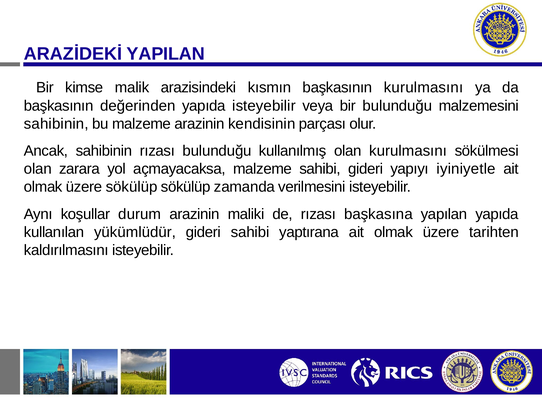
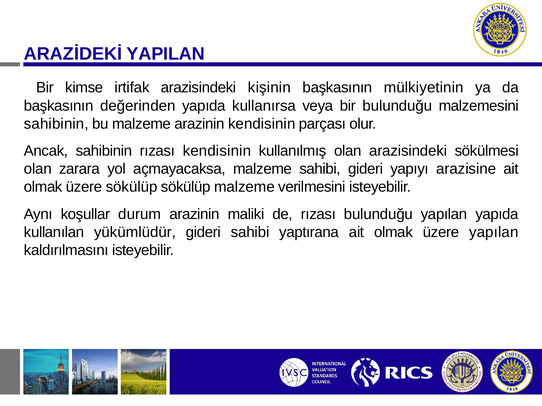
malik: malik -> irtifak
kısmın: kısmın -> kişinin
başkasının kurulmasını: kurulmasını -> mülkiyetinin
yapıda isteyebilir: isteyebilir -> kullanırsa
rızası bulunduğu: bulunduğu -> kendisinin
olan kurulmasını: kurulmasını -> arazisindeki
iyiniyetle: iyiniyetle -> arazisine
sökülüp zamanda: zamanda -> malzeme
rızası başkasına: başkasına -> bulunduğu
üzere tarihten: tarihten -> yapılan
